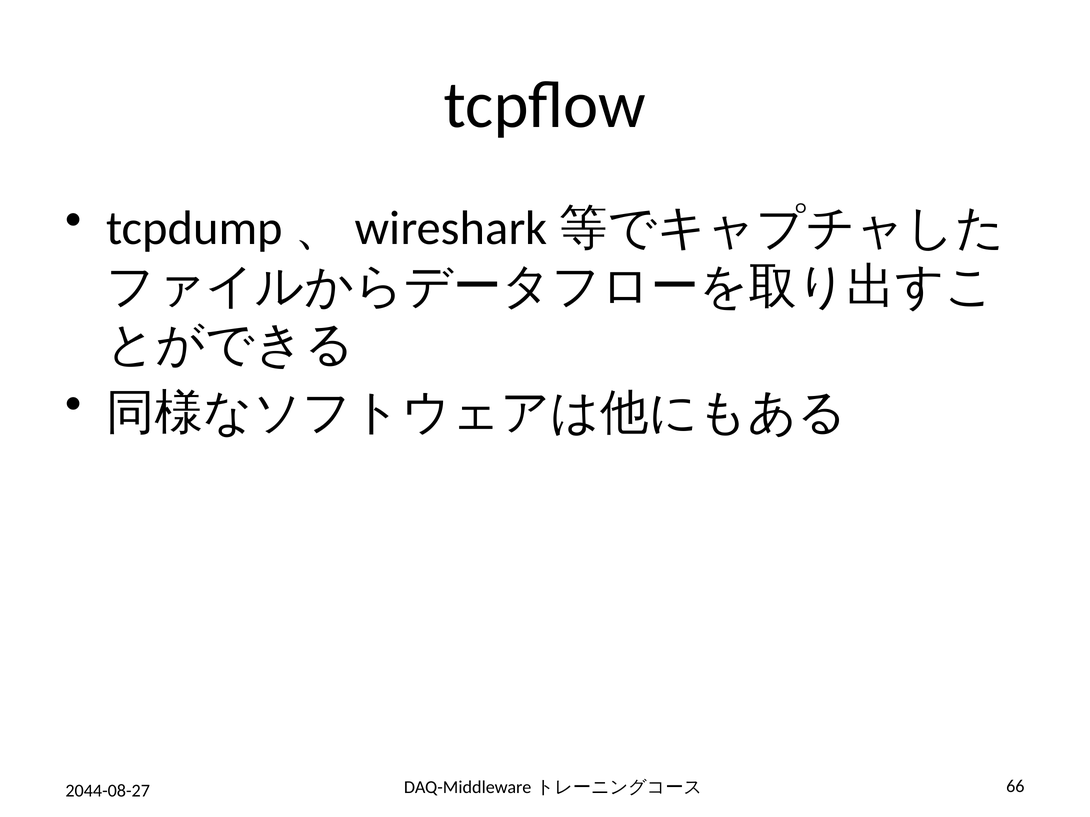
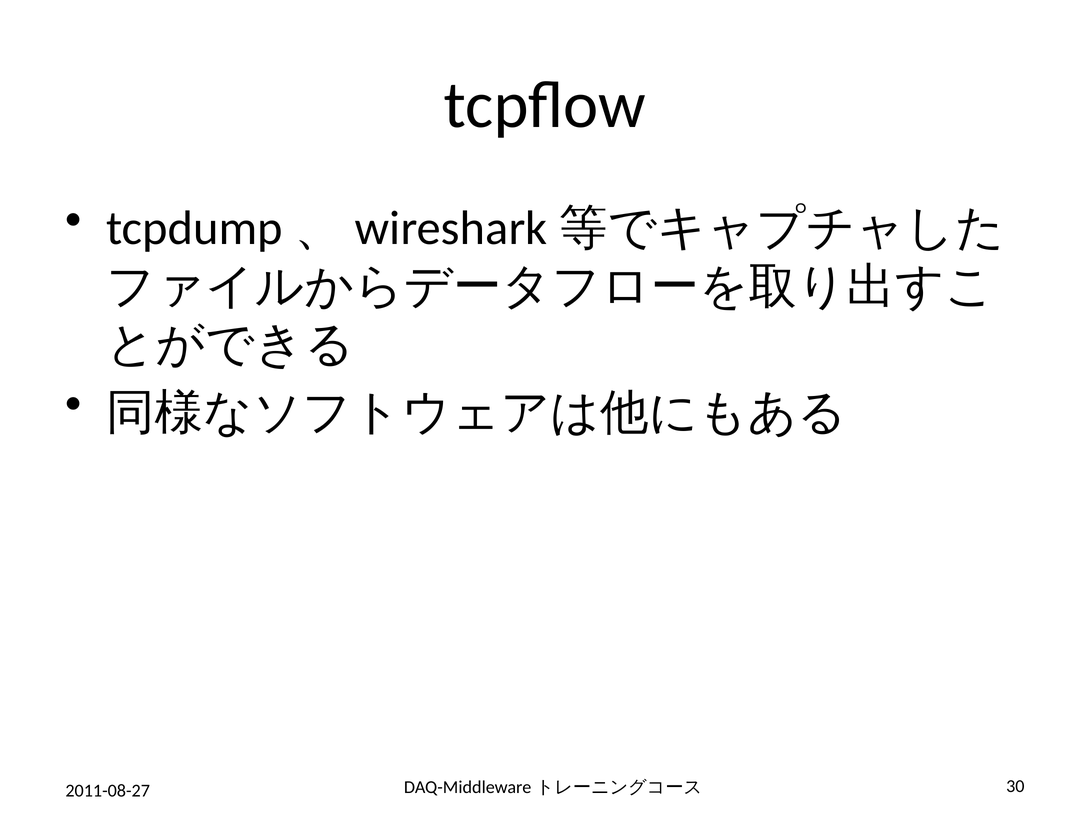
2044-08-27: 2044-08-27 -> 2011-08-27
66: 66 -> 30
